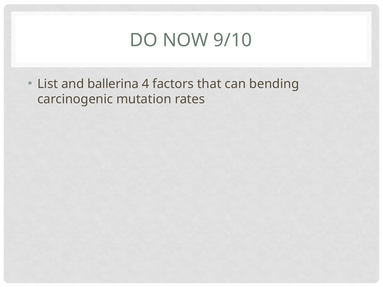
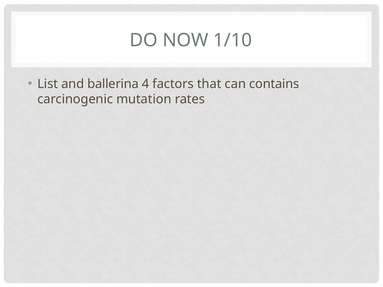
9/10: 9/10 -> 1/10
bending: bending -> contains
